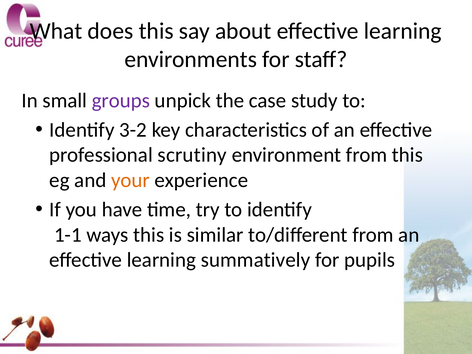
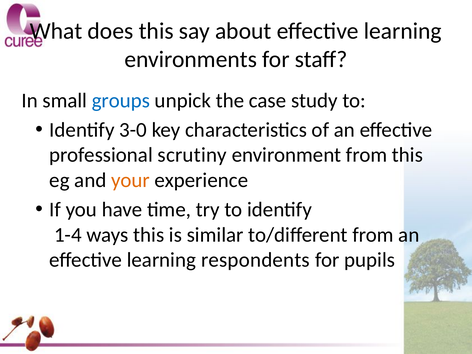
groups colour: purple -> blue
3-2: 3-2 -> 3-0
1-1: 1-1 -> 1-4
summatively: summatively -> respondents
